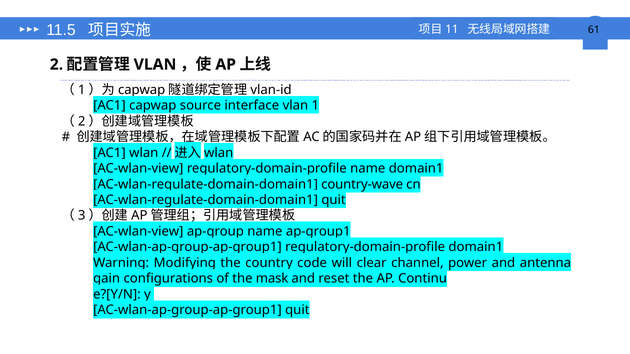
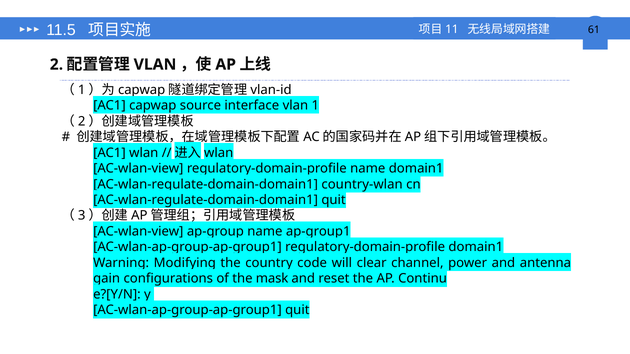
country-wave: country-wave -> country-wlan
